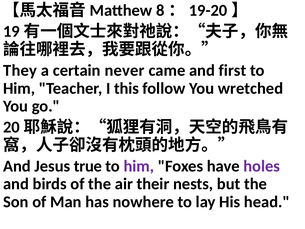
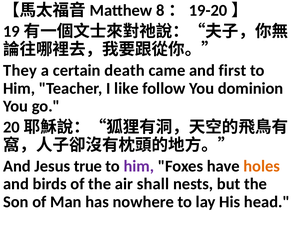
never: never -> death
this: this -> like
wretched: wretched -> dominion
holes colour: purple -> orange
their: their -> shall
